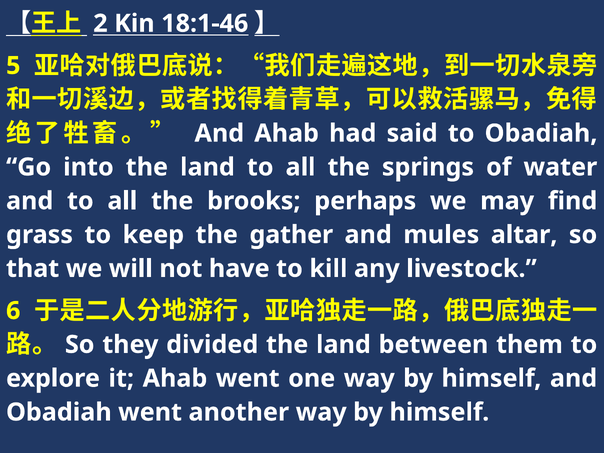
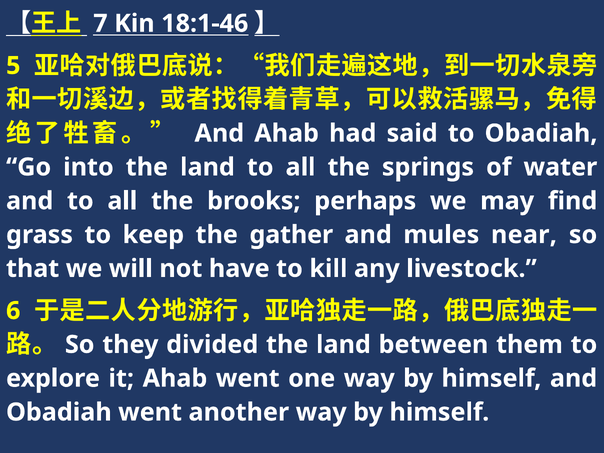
2: 2 -> 7
altar: altar -> near
